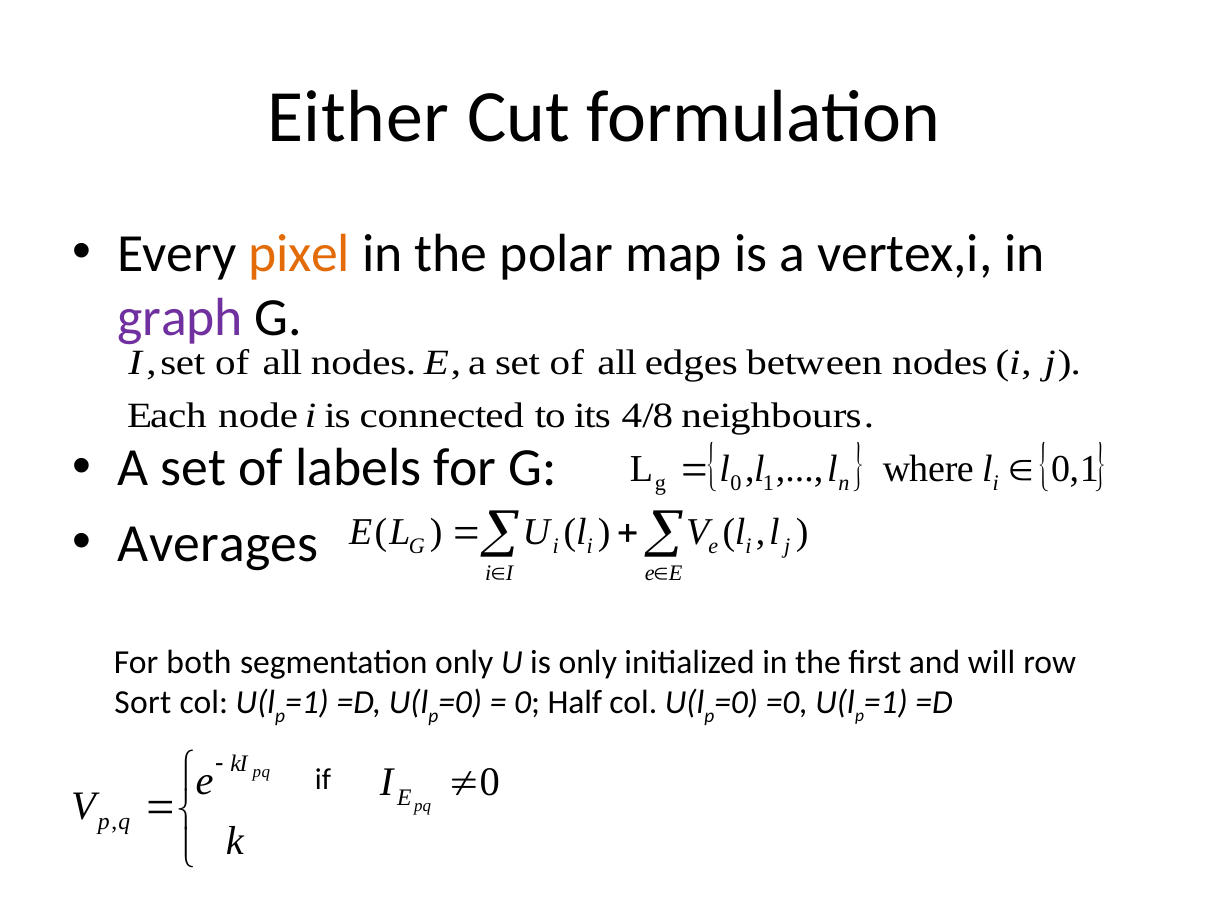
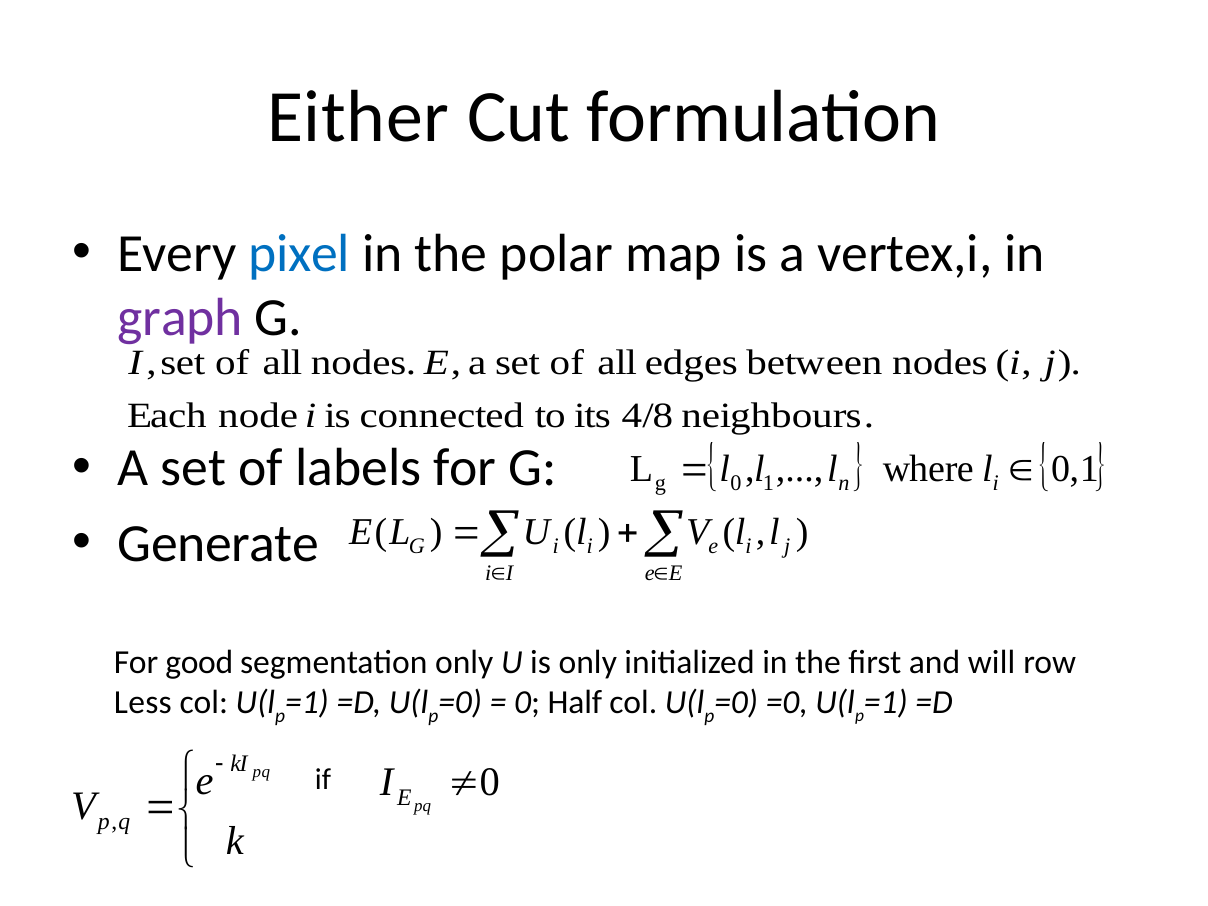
pixel colour: orange -> blue
Averages: Averages -> Generate
both: both -> good
Sort: Sort -> Less
